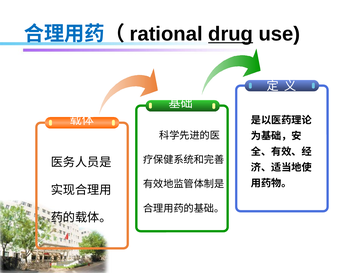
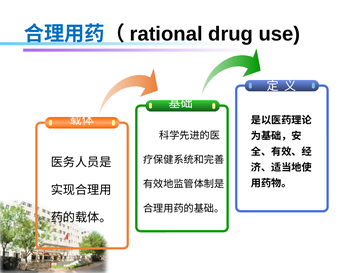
drug underline: present -> none
